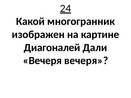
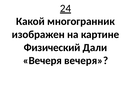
Диагоналей: Диагоналей -> Физический
